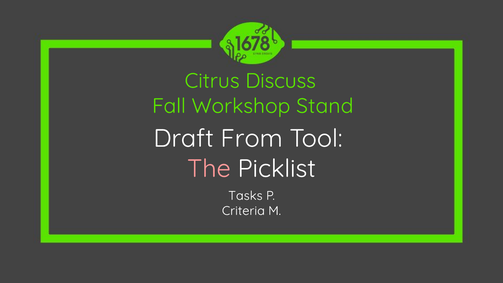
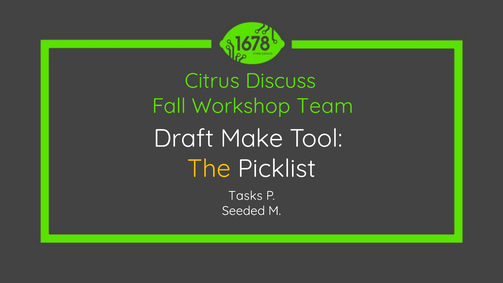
Stand: Stand -> Team
From: From -> Make
The colour: pink -> yellow
Criteria: Criteria -> Seeded
